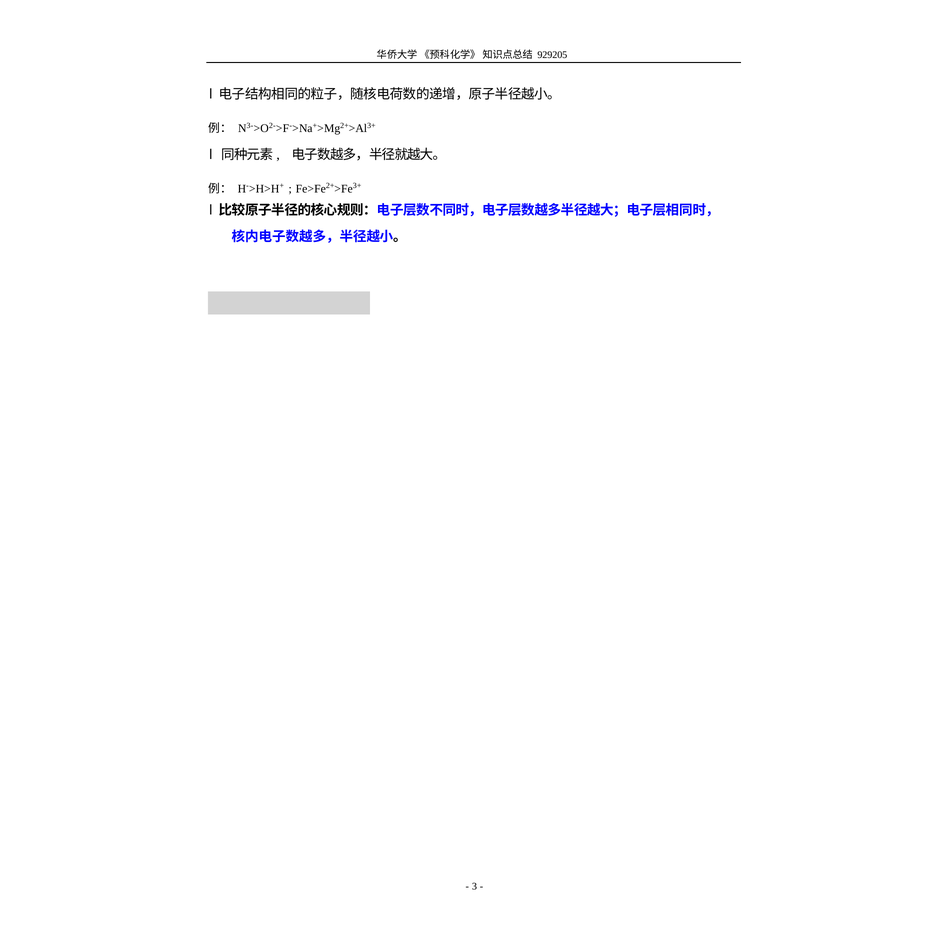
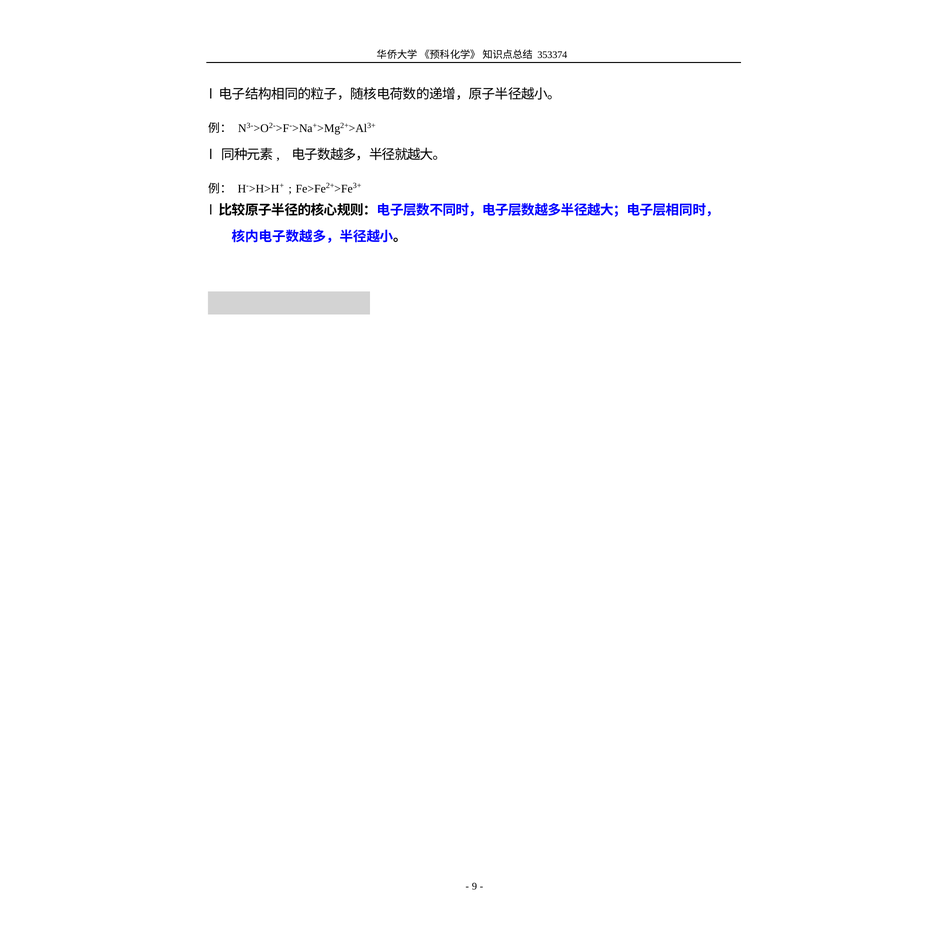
929205: 929205 -> 353374
3: 3 -> 9
